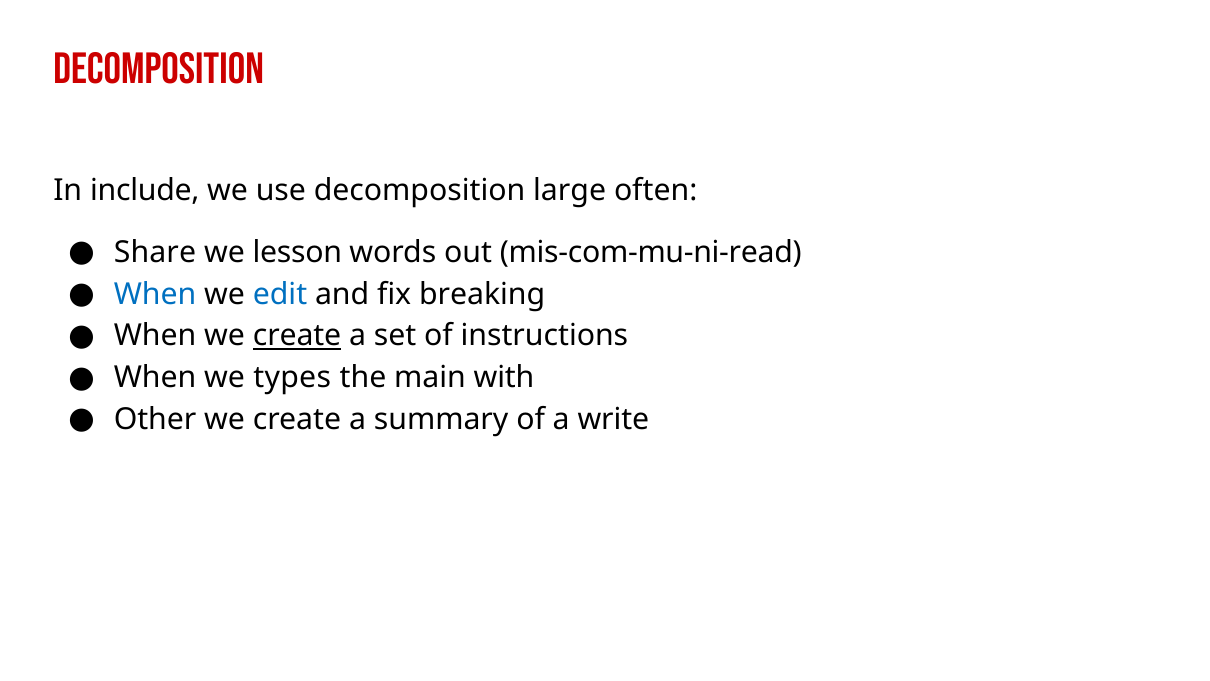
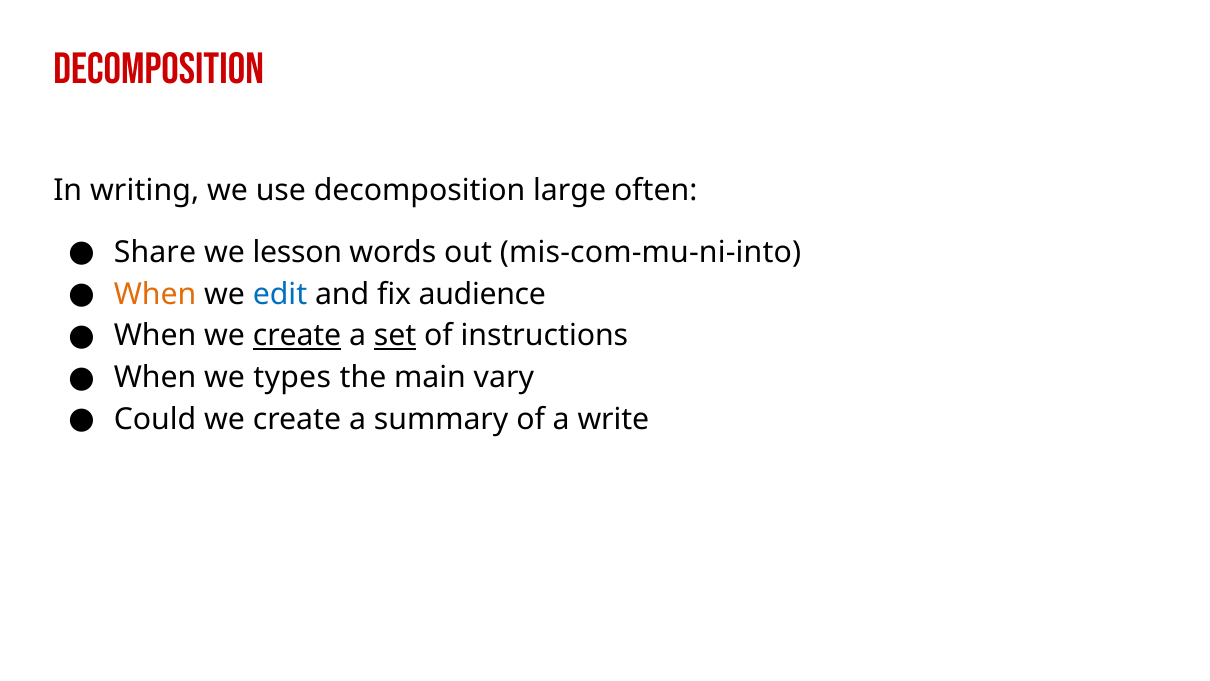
include: include -> writing
mis-com-mu-ni-read: mis-com-mu-ni-read -> mis-com-mu-ni-into
When at (155, 294) colour: blue -> orange
breaking: breaking -> audience
set underline: none -> present
with: with -> vary
Other: Other -> Could
